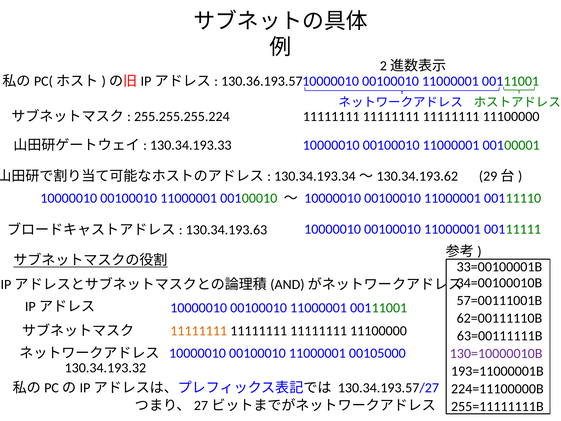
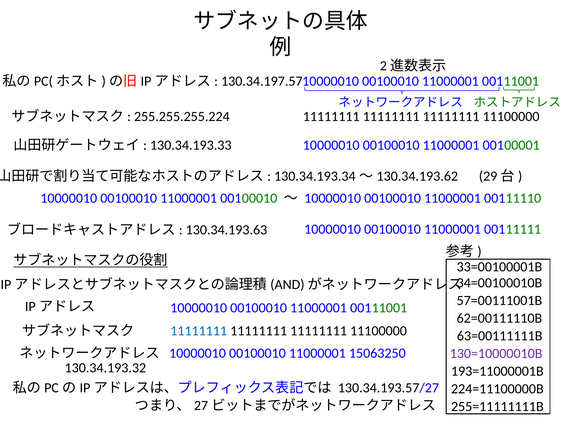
130.36.193.57: 130.36.193.57 -> 130.34.197.57
11111111 at (199, 331) colour: orange -> blue
00105000: 00105000 -> 15063250
